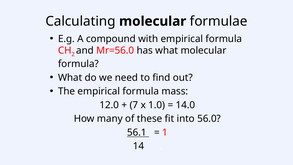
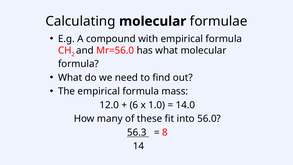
7: 7 -> 6
56.1: 56.1 -> 56.3
1: 1 -> 8
